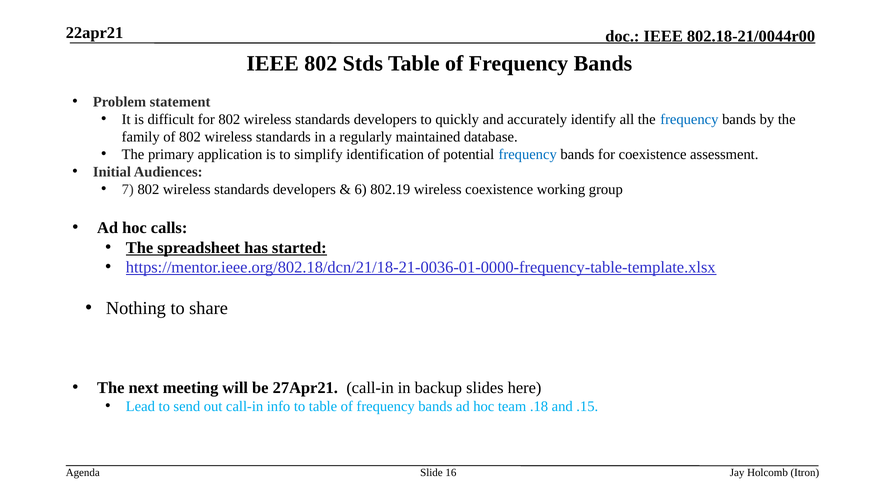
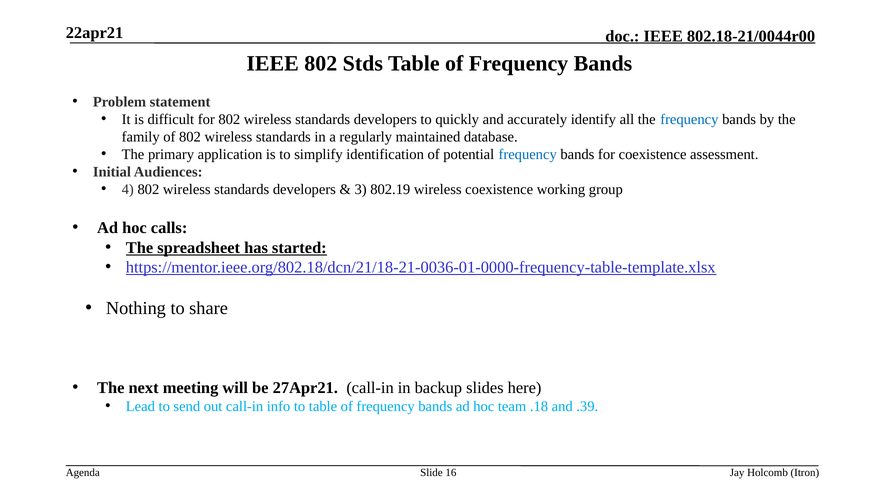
7: 7 -> 4
6: 6 -> 3
.15: .15 -> .39
